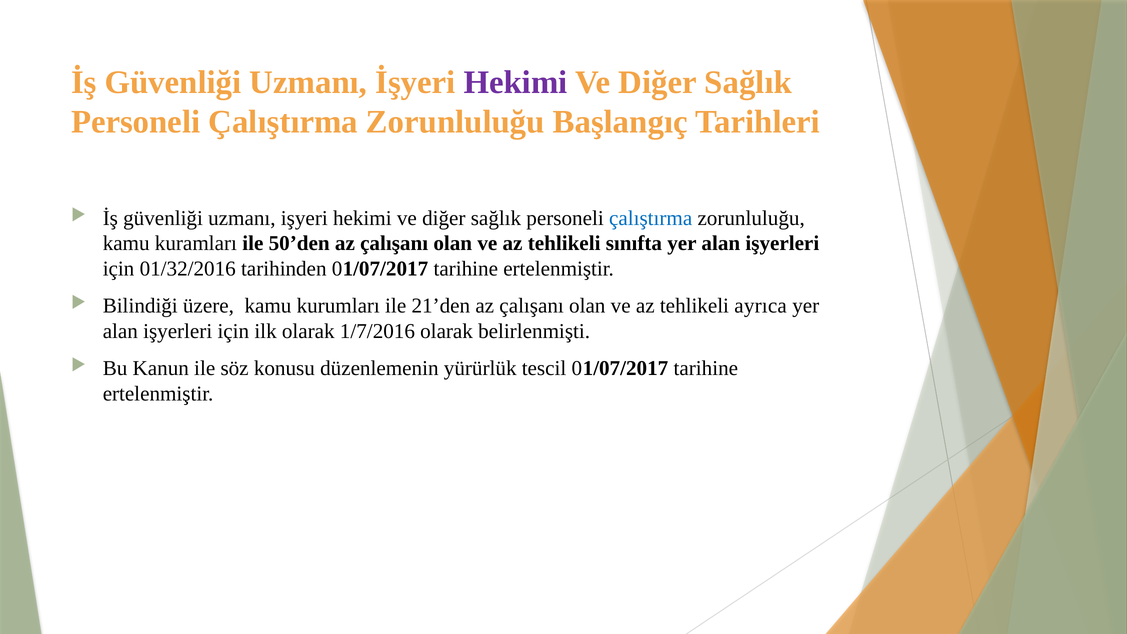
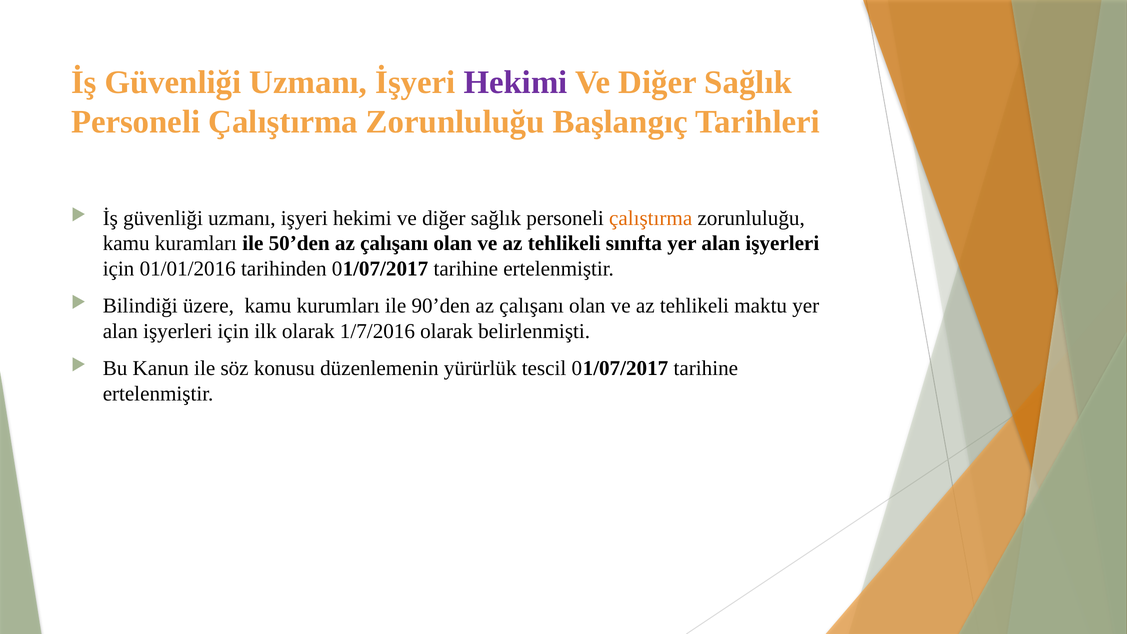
çalıştırma at (651, 218) colour: blue -> orange
01/32/2016: 01/32/2016 -> 01/01/2016
21’den: 21’den -> 90’den
ayrıca: ayrıca -> maktu
